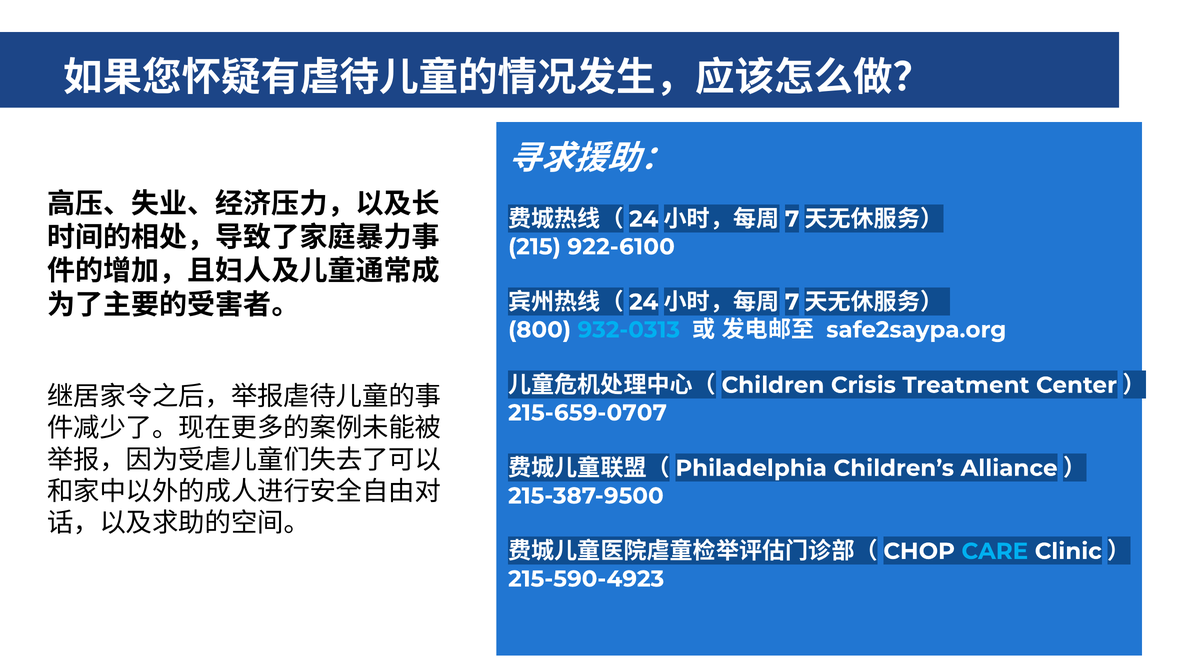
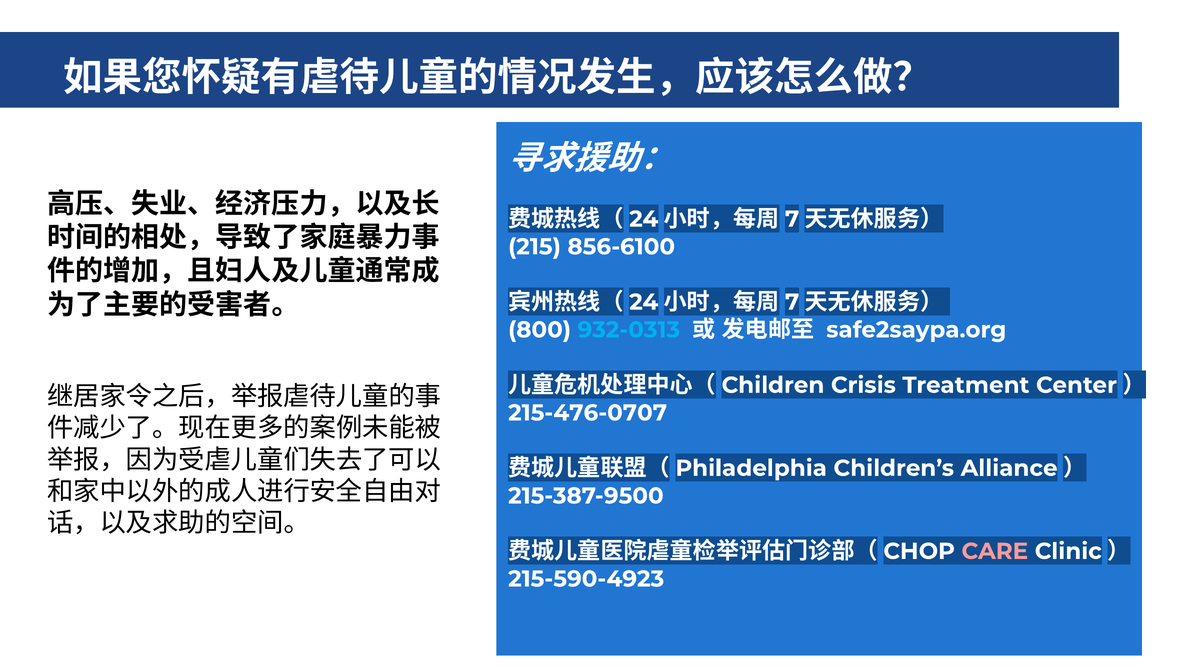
922-6100: 922-6100 -> 856-6100
215-659-0707: 215-659-0707 -> 215-476-0707
CARE colour: light blue -> pink
